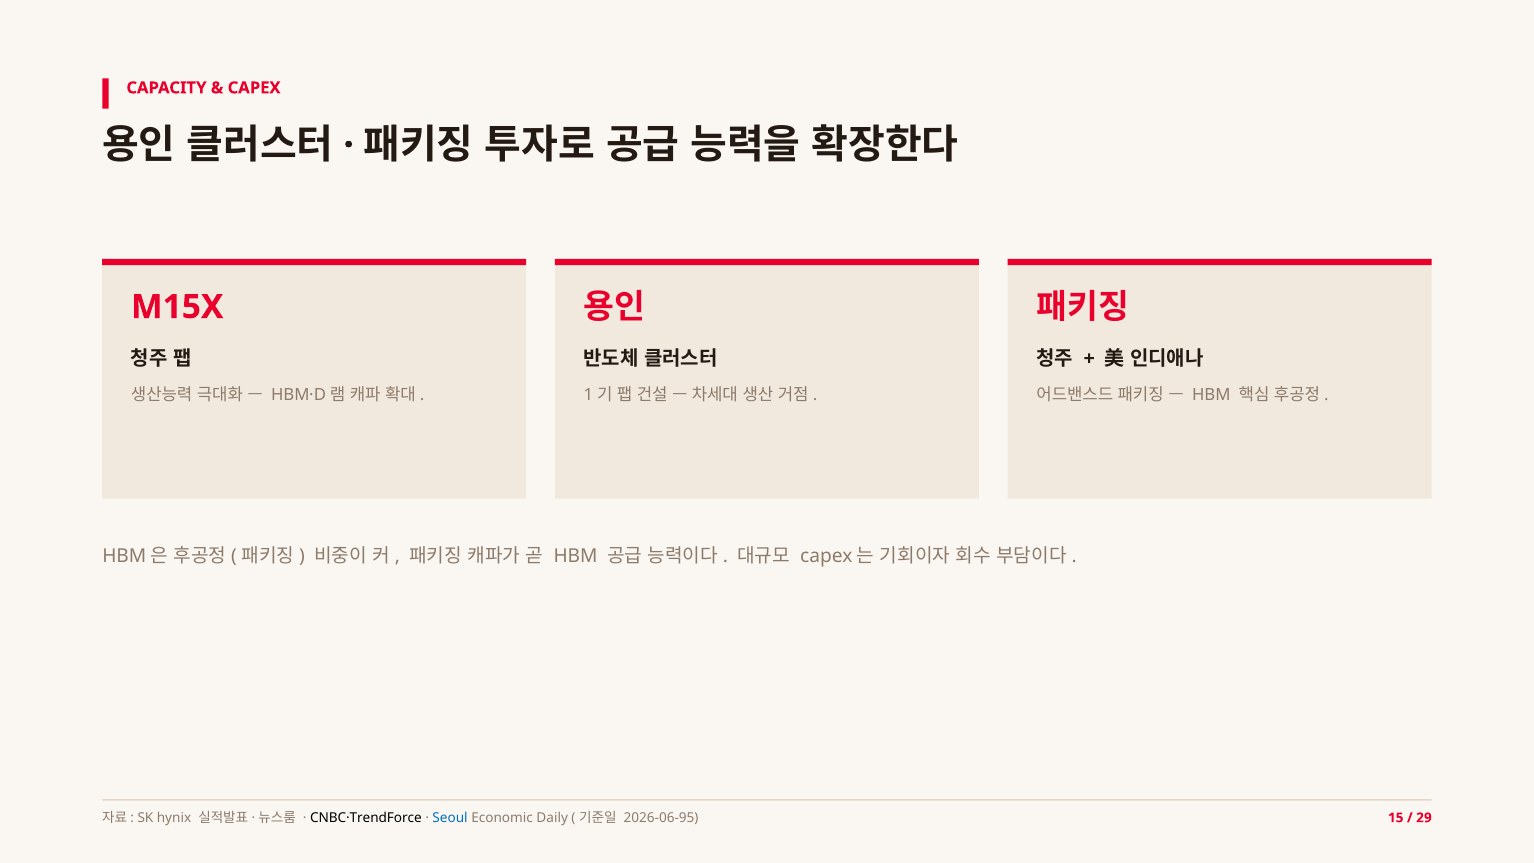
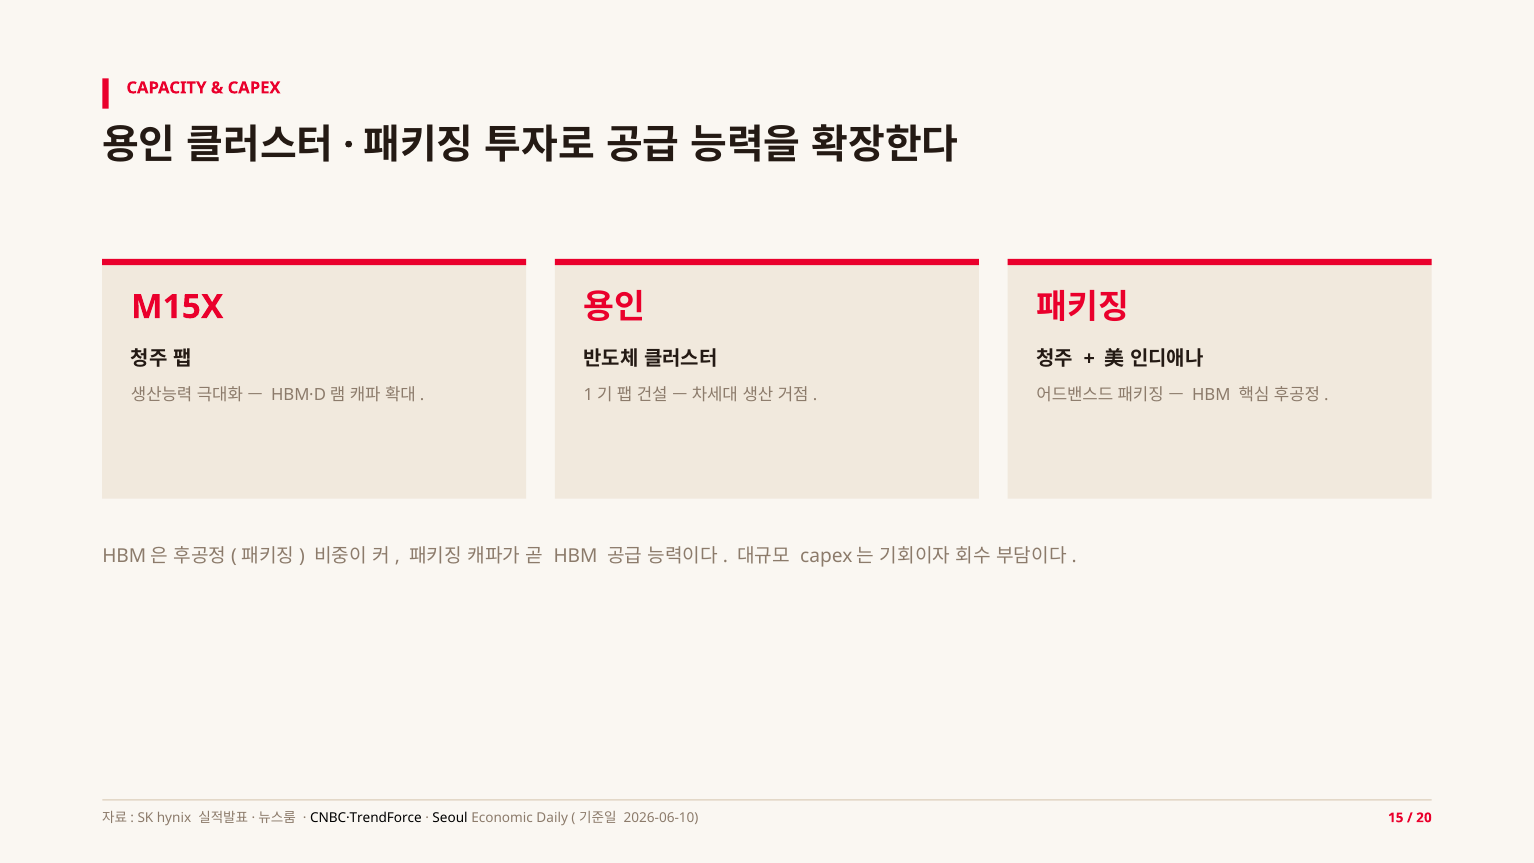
Seoul colour: blue -> black
2026-06-95: 2026-06-95 -> 2026-06-10
29: 29 -> 20
